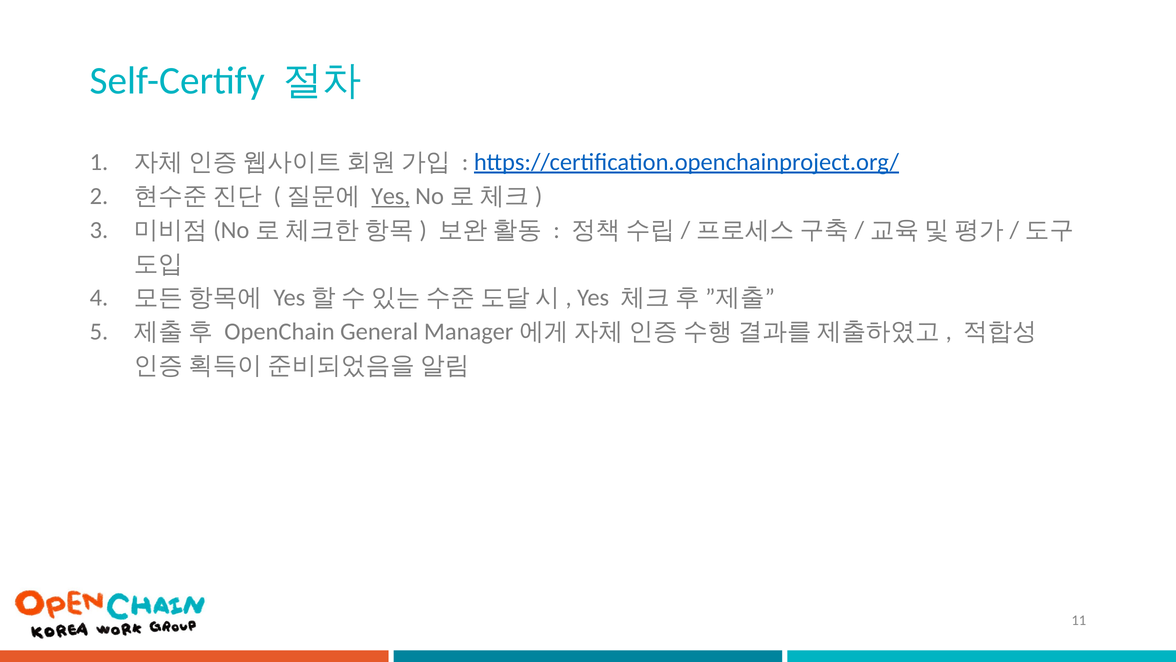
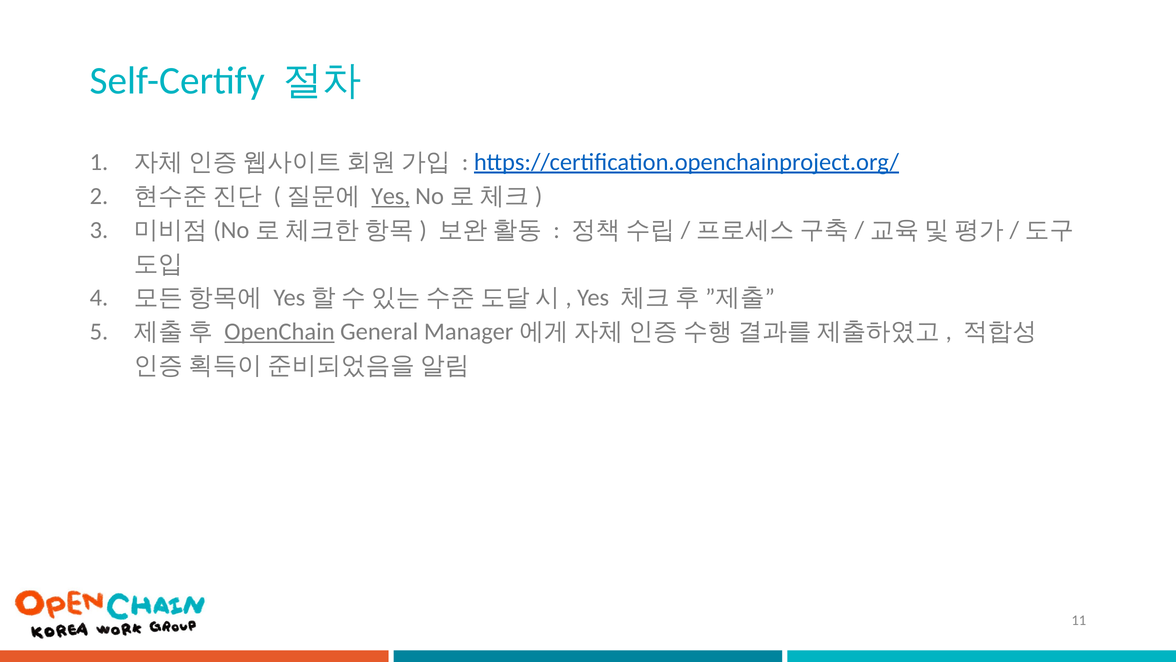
OpenChain underline: none -> present
